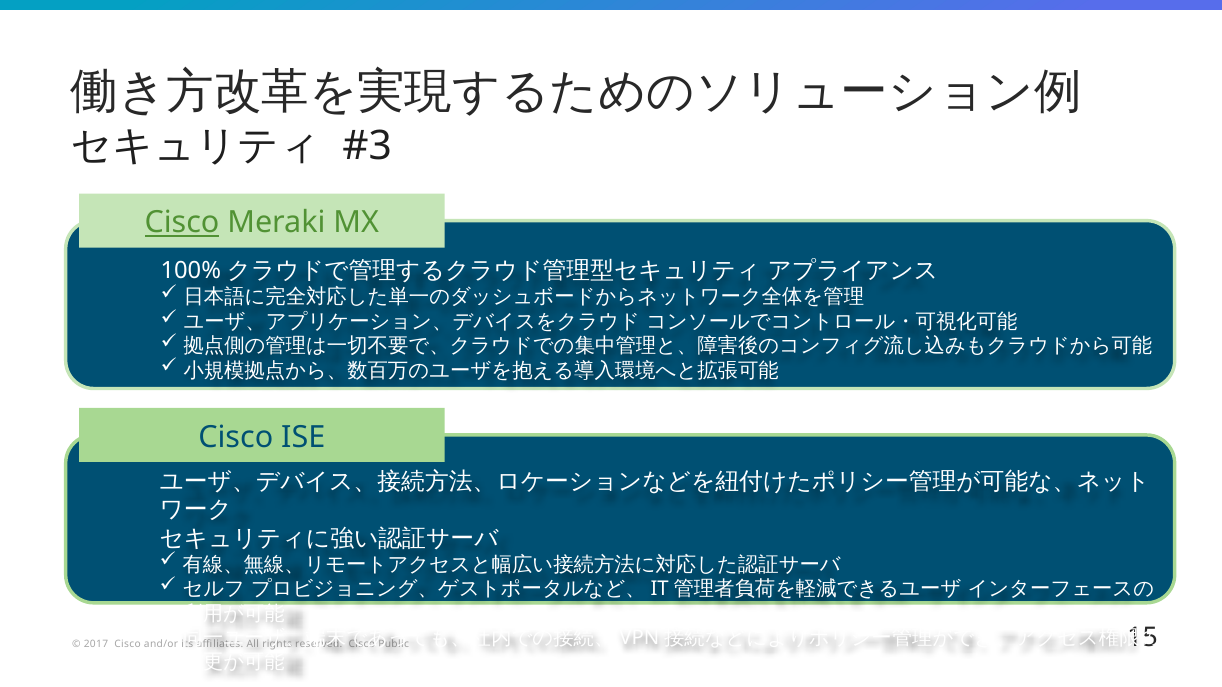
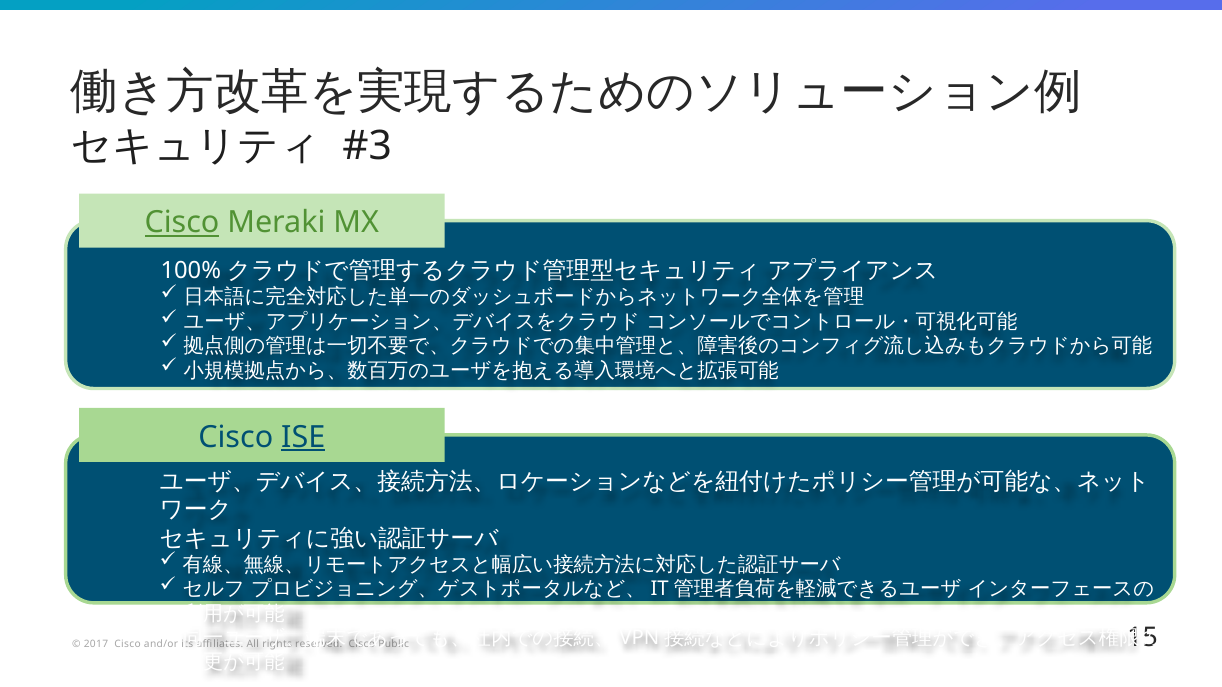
ISE underline: none -> present
